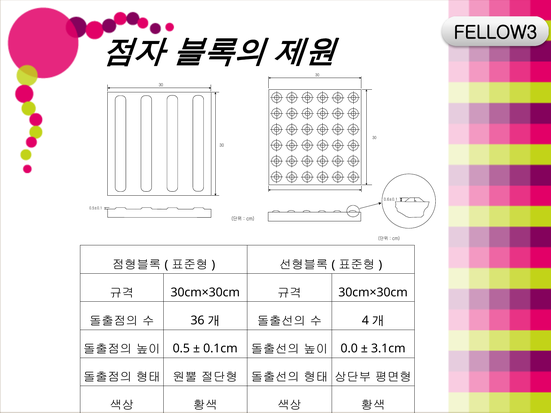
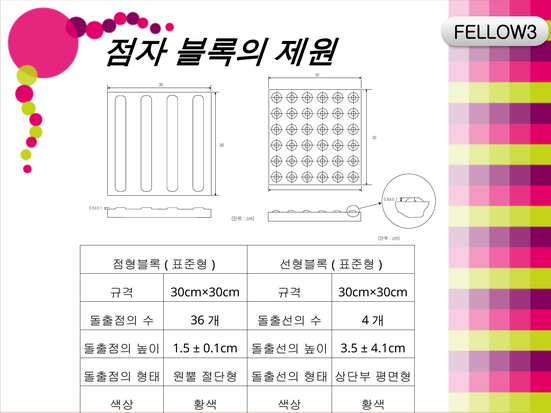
0.5: 0.5 -> 1.5
0.0: 0.0 -> 3.5
3.1cm: 3.1cm -> 4.1cm
